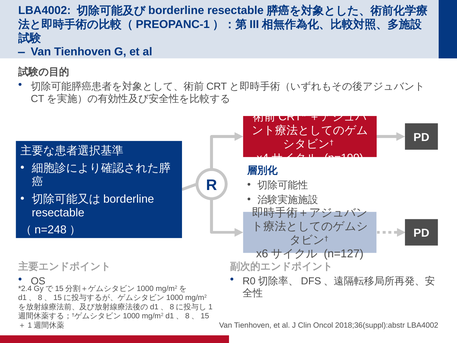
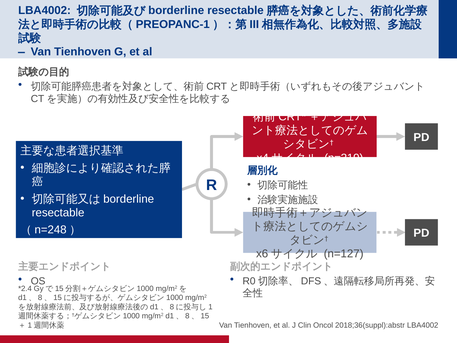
n=199: n=199 -> n=319
